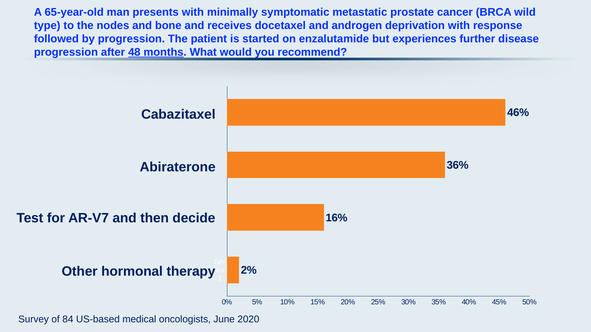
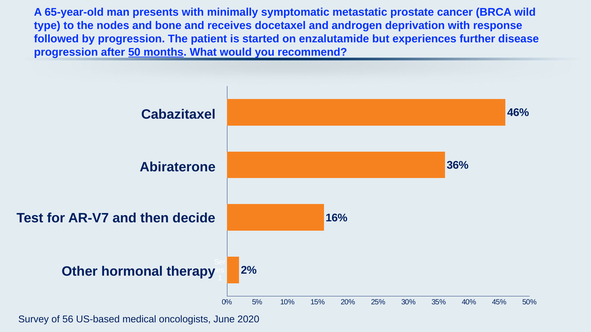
48: 48 -> 50
84: 84 -> 56
